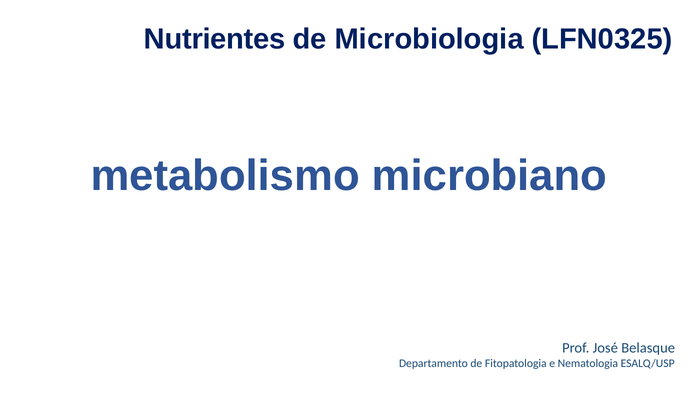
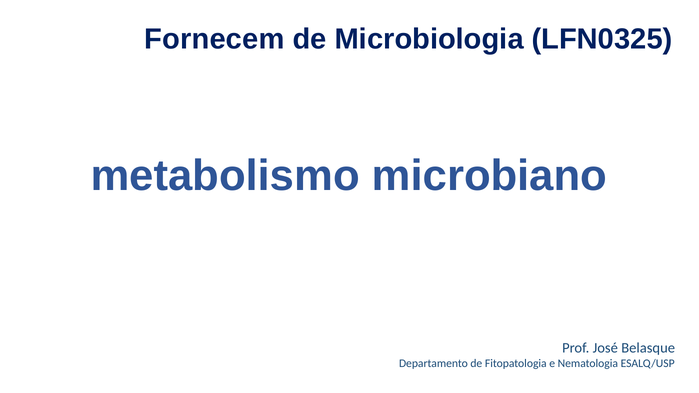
Nutrientes: Nutrientes -> Fornecem
